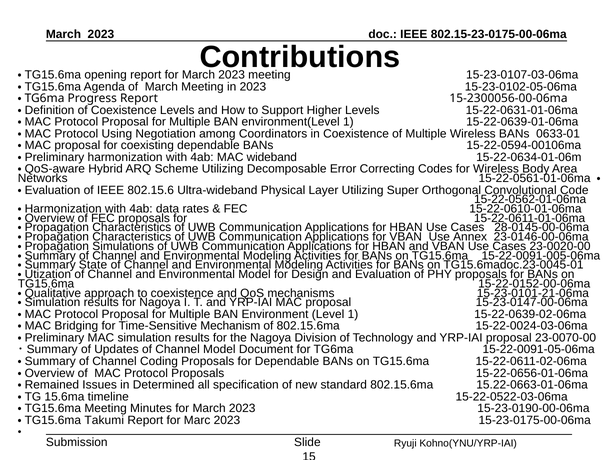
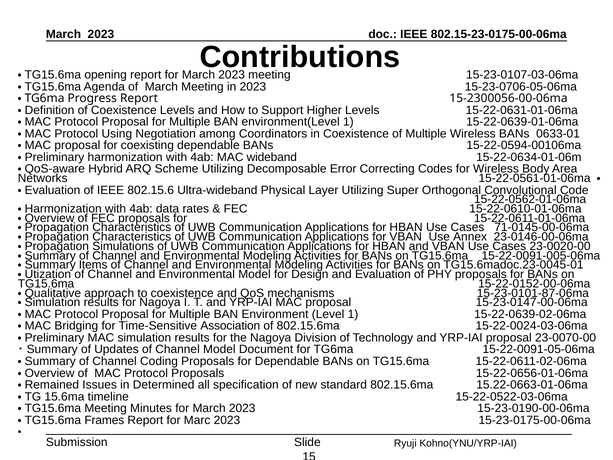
15-23-0102-05-06ma: 15-23-0102-05-06ma -> 15-23-0706-05-06ma
28-0145-00-06ma: 28-0145-00-06ma -> 71-0145-00-06ma
State: State -> Items
15-23-0101-21-06ma: 15-23-0101-21-06ma -> 15-23-0101-87-06ma
Mechanism: Mechanism -> Association
Takumi: Takumi -> Frames
